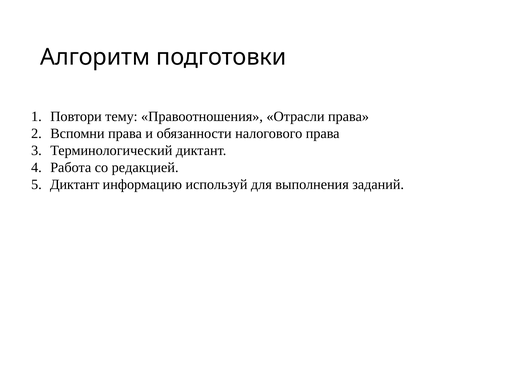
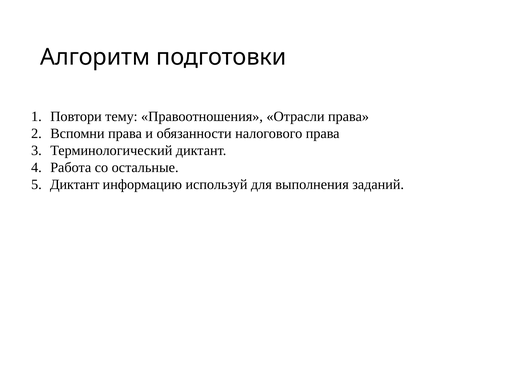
редакцией: редакцией -> остальные
